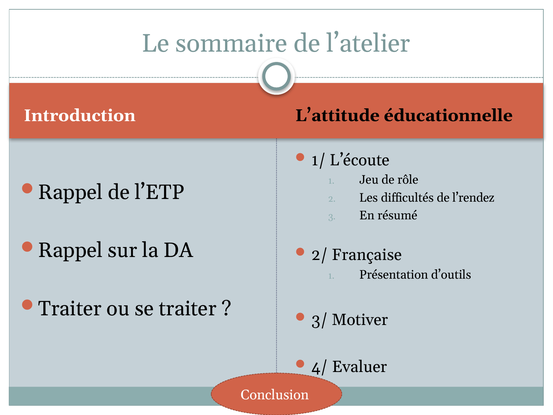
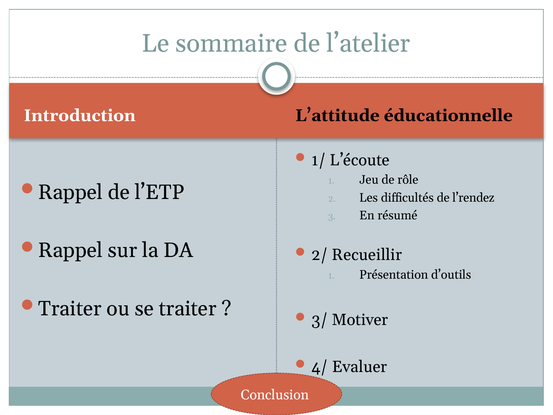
Française: Française -> Recueillir
